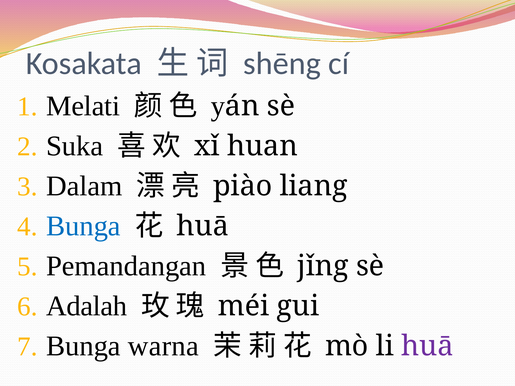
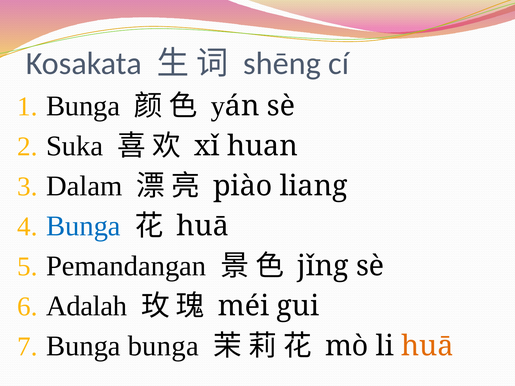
Melati at (83, 106): Melati -> Bunga
Bunga warna: warna -> bunga
huā at (427, 346) colour: purple -> orange
